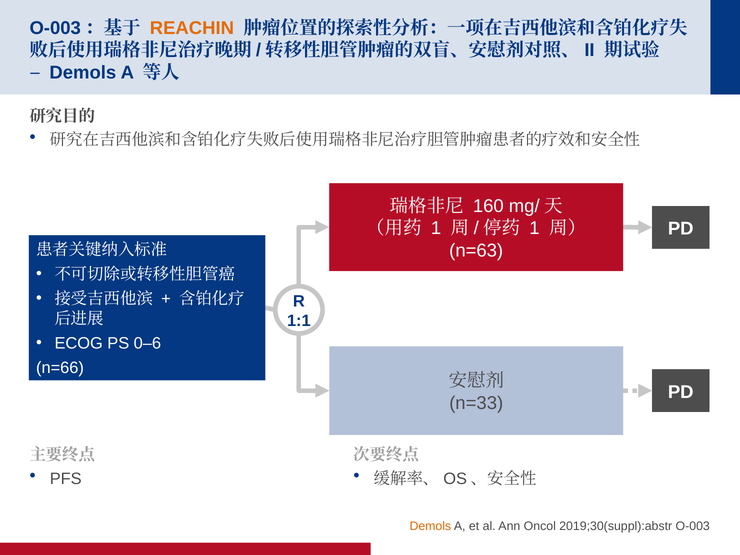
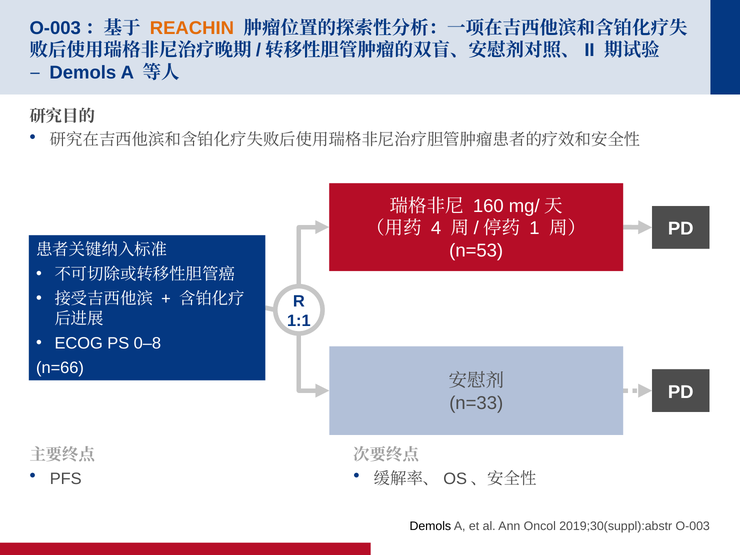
1 at (436, 228): 1 -> 4
n=63: n=63 -> n=53
0–6: 0–6 -> 0–8
Demols at (430, 526) colour: orange -> black
